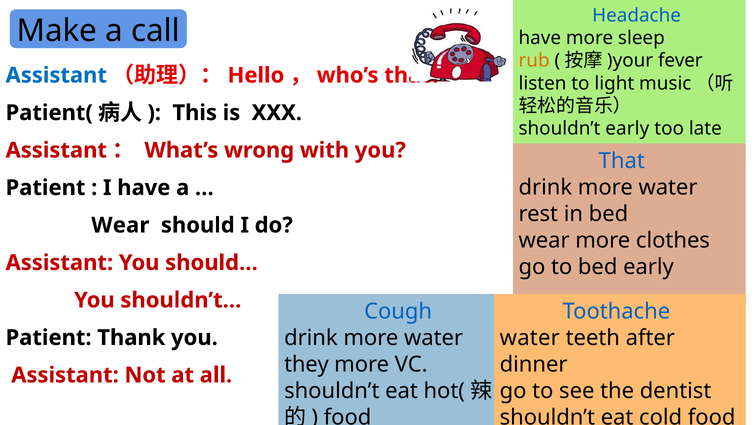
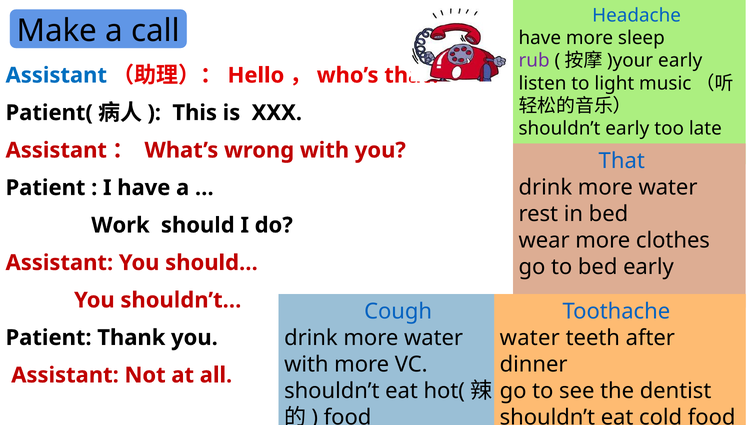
rub colour: orange -> purple
fever at (680, 61): fever -> early
Wear at (120, 225): Wear -> Work
they at (306, 364): they -> with
